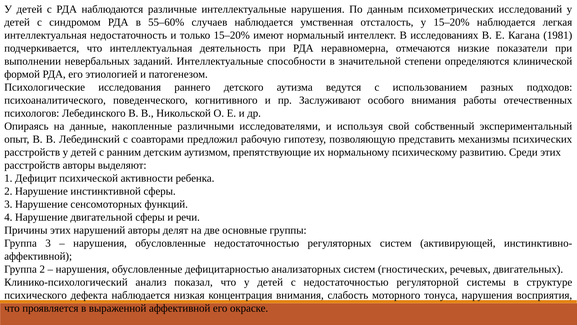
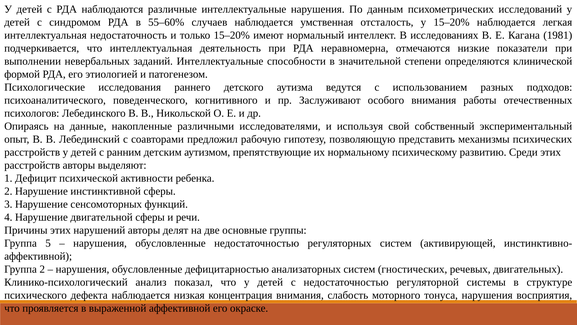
Группа 3: 3 -> 5
